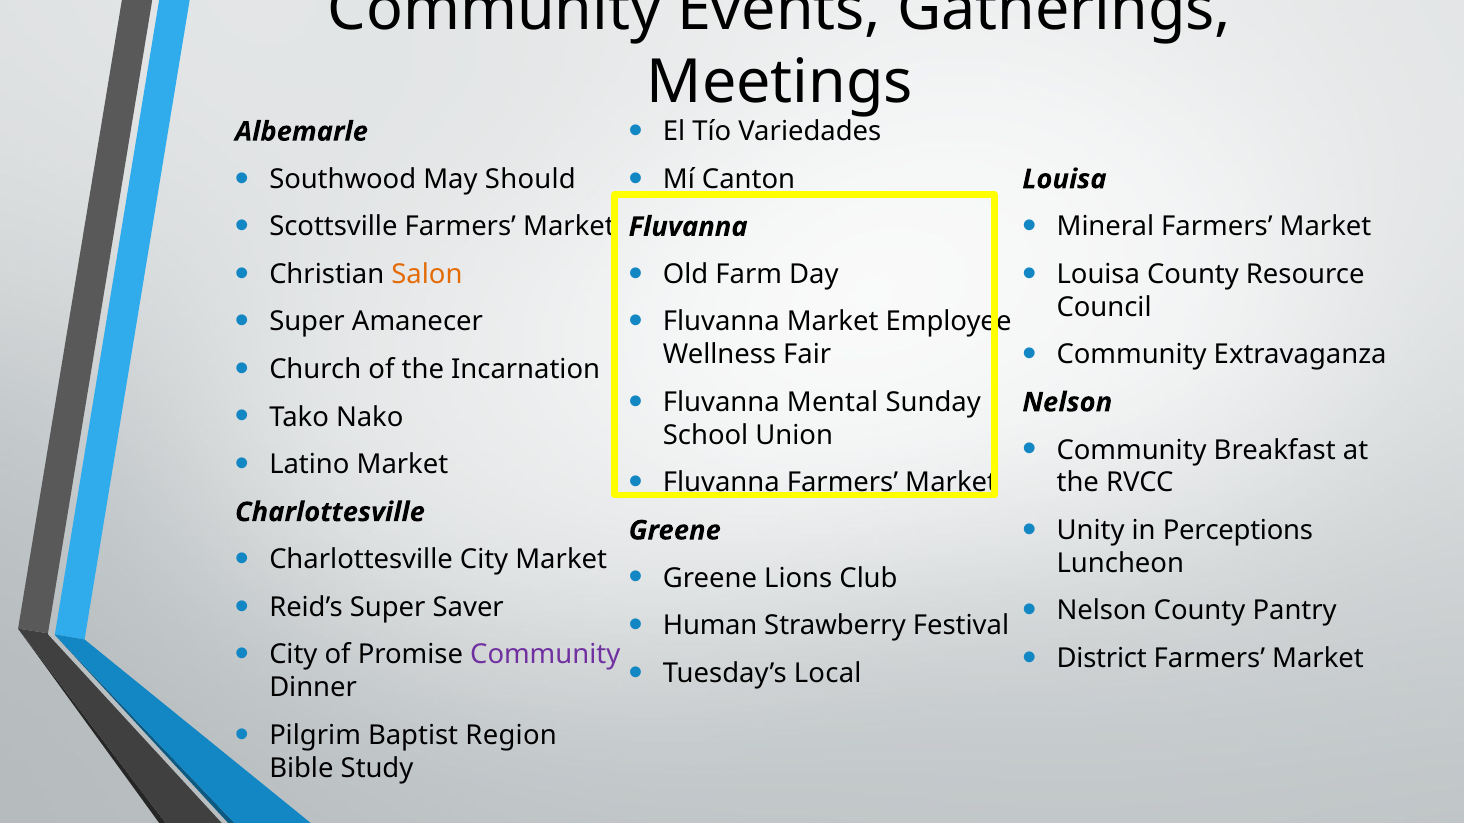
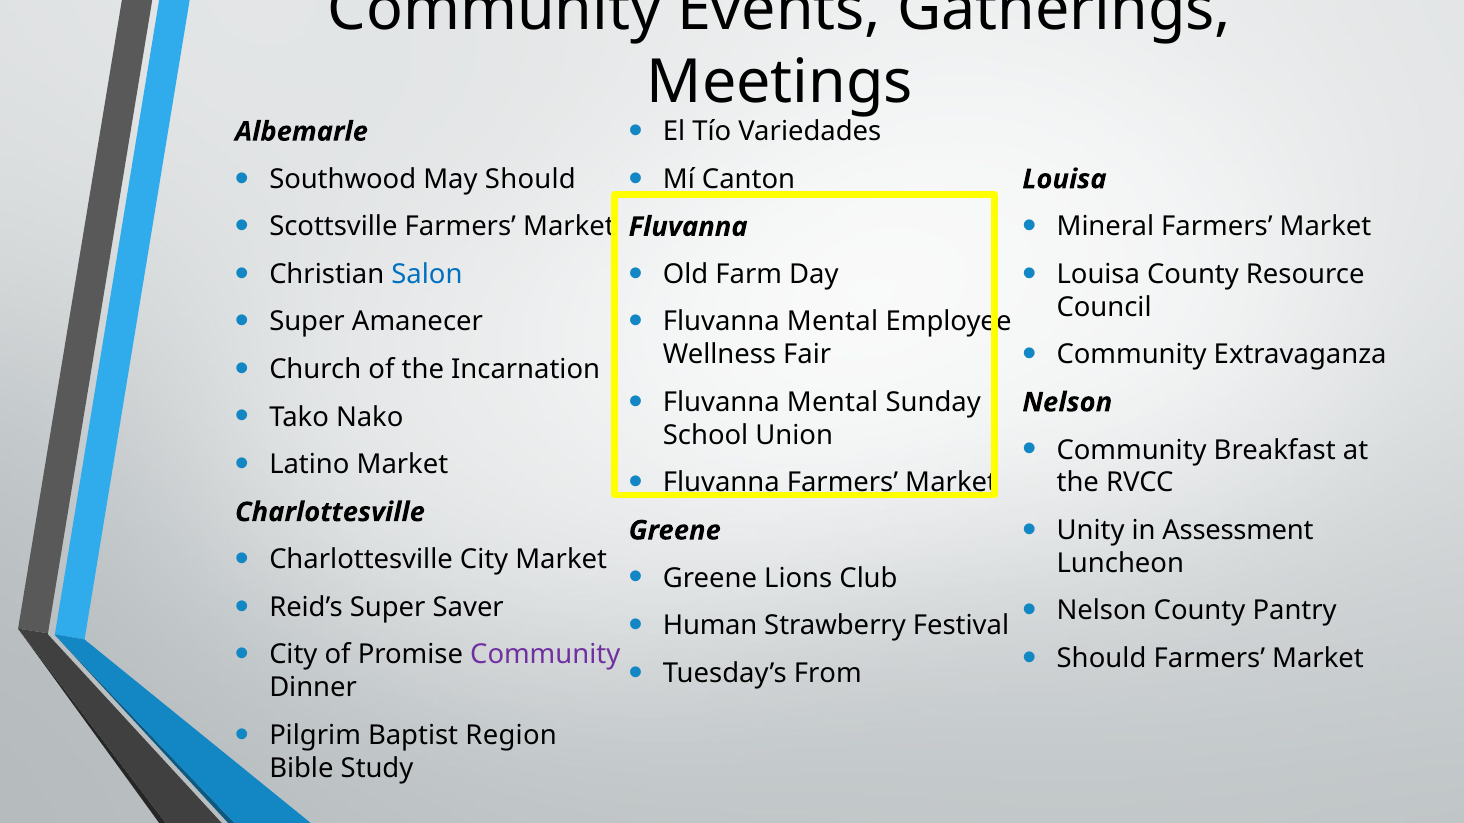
Salon colour: orange -> blue
Market at (833, 322): Market -> Mental
Perceptions: Perceptions -> Assessment
District at (1102, 659): District -> Should
Local: Local -> From
